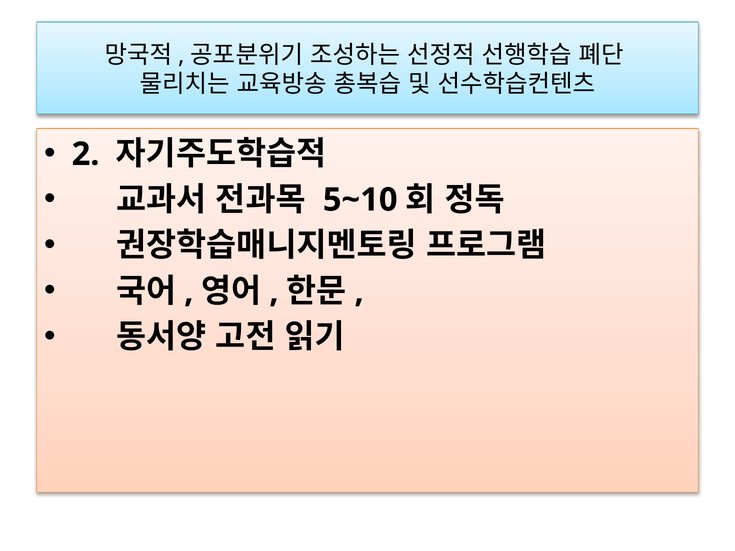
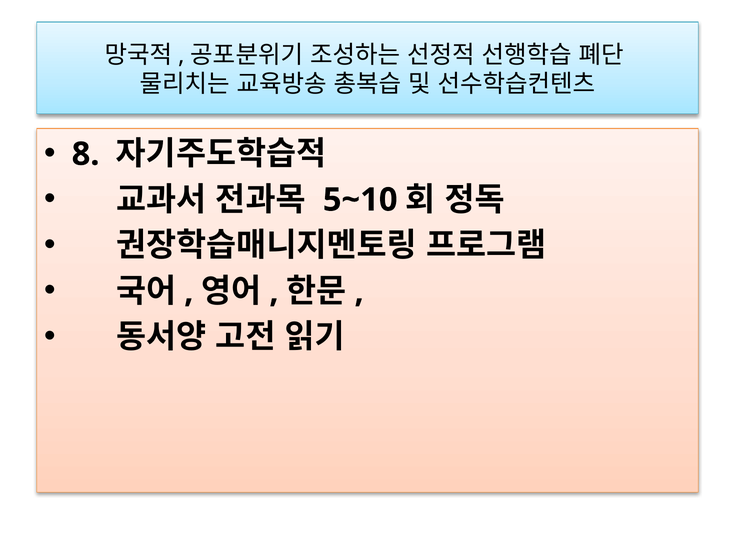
2: 2 -> 8
